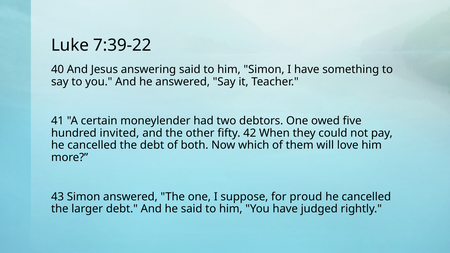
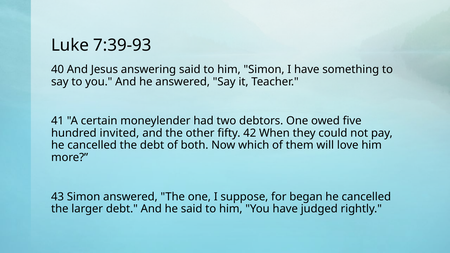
7:39-22: 7:39-22 -> 7:39-93
proud: proud -> began
